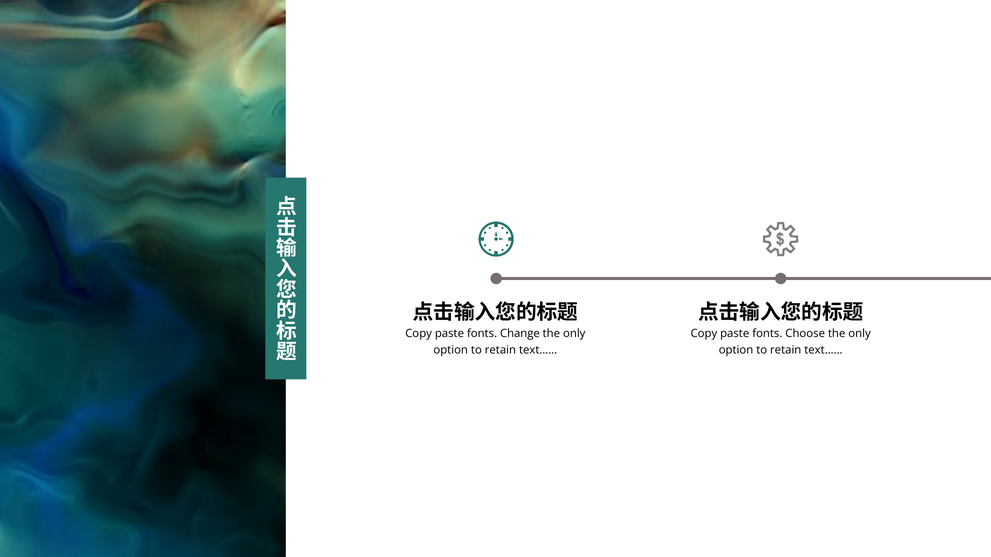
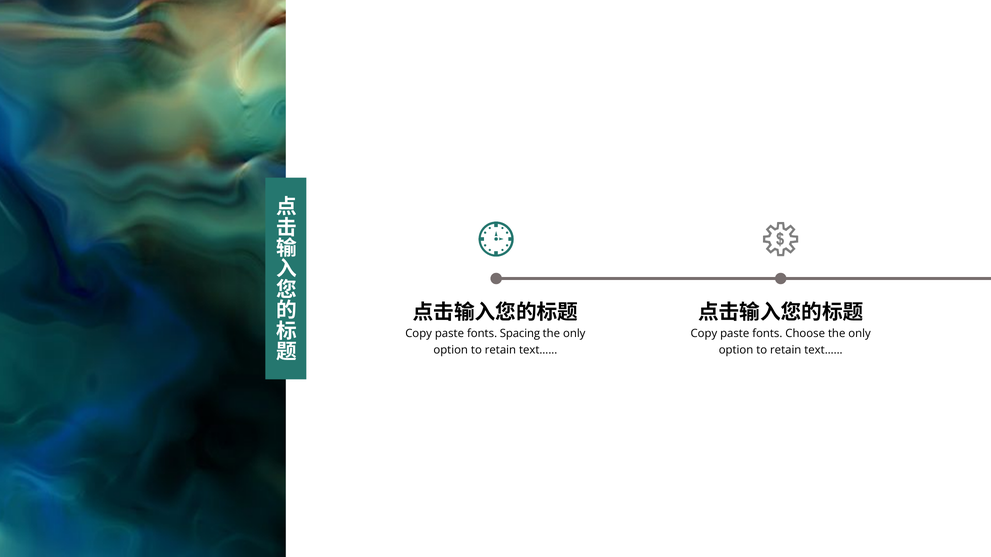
Change: Change -> Spacing
